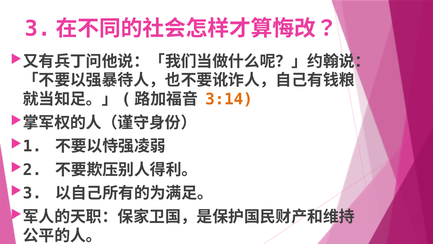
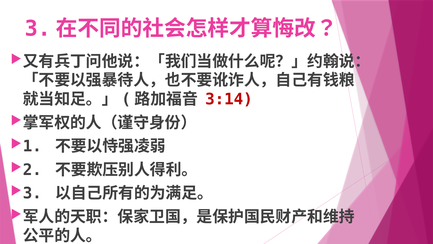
3:14 colour: orange -> red
